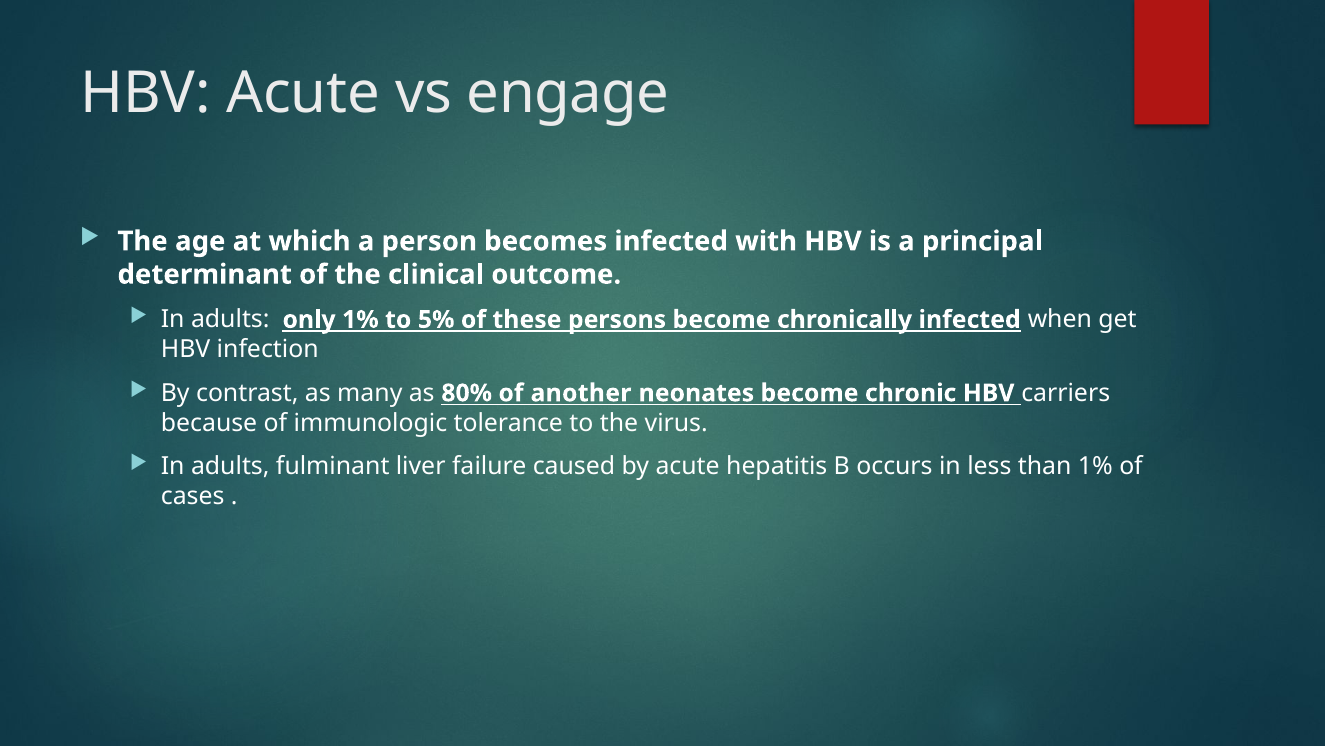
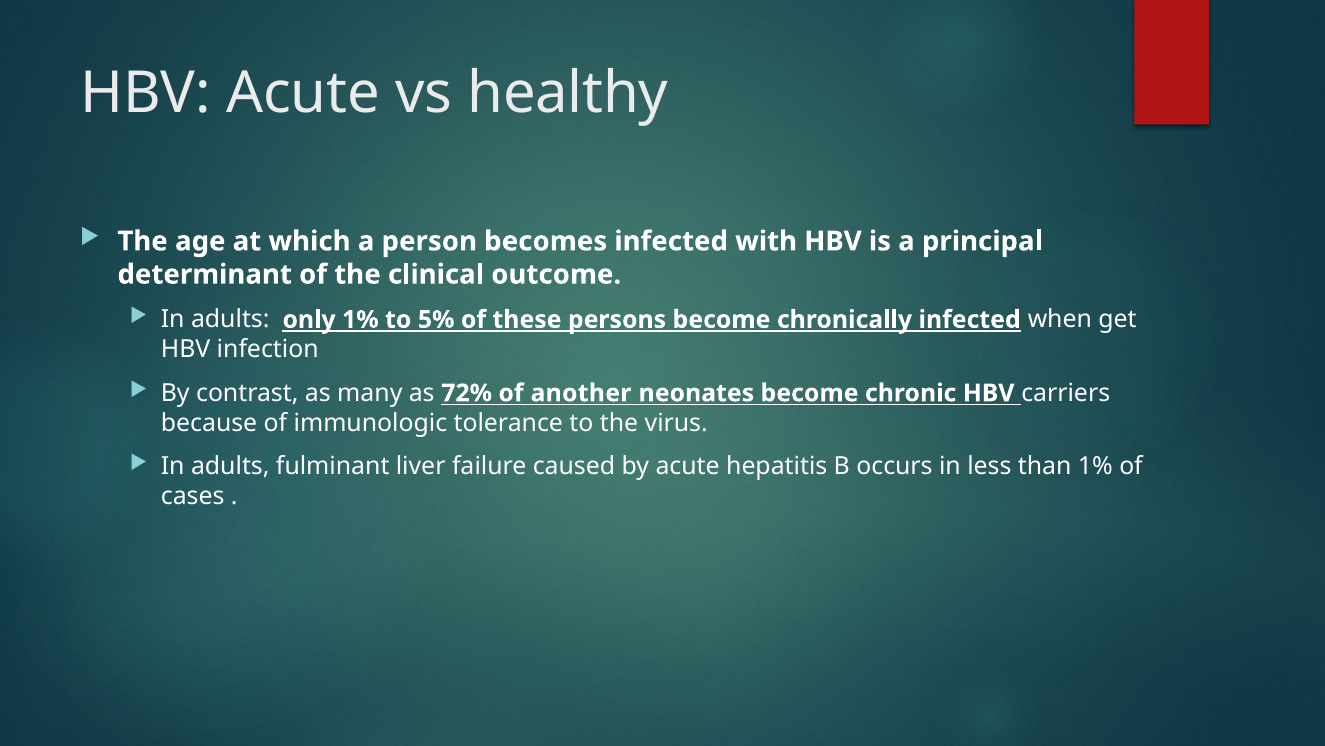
engage: engage -> healthy
80%: 80% -> 72%
